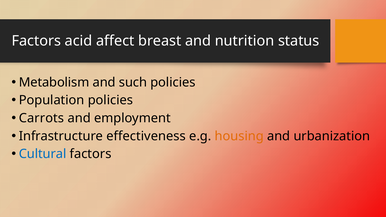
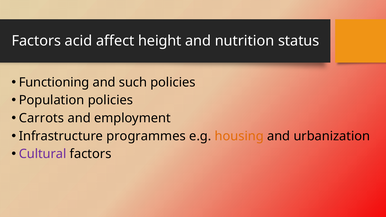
breast: breast -> height
Metabolism: Metabolism -> Functioning
effectiveness: effectiveness -> programmes
Cultural colour: blue -> purple
